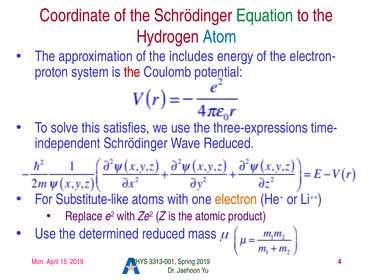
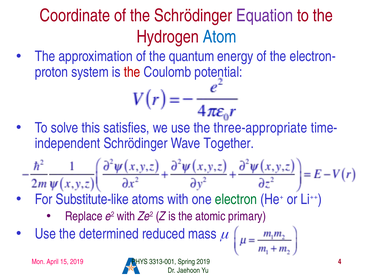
Equation colour: green -> purple
includes: includes -> quantum
three-expressions: three-expressions -> three-appropriate
Wave Reduced: Reduced -> Together
electron colour: orange -> green
product: product -> primary
